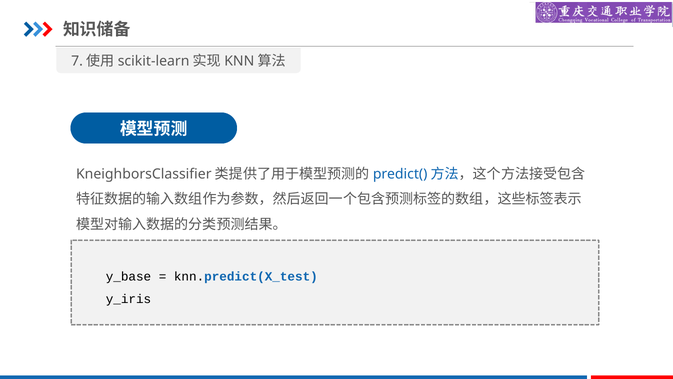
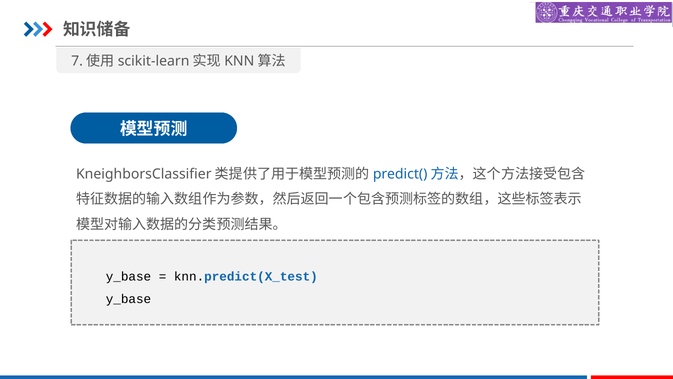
y_iris at (128, 299): y_iris -> y_base
